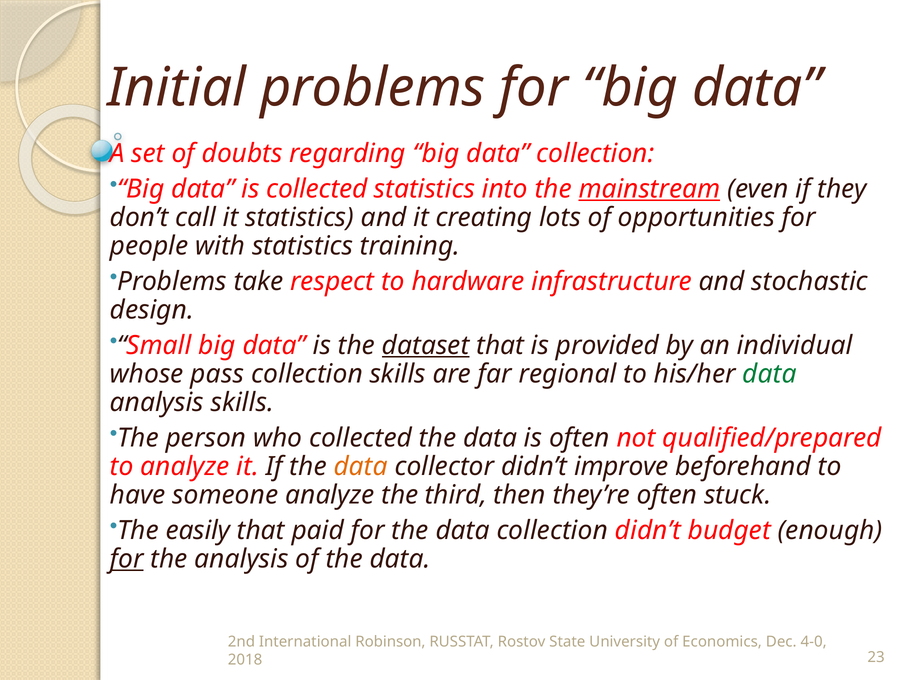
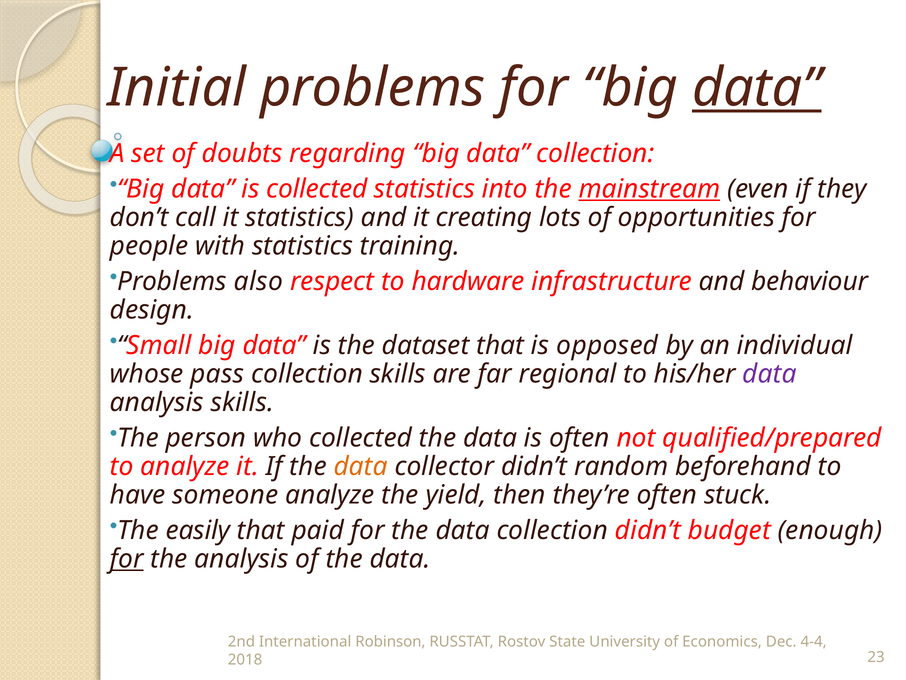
data at (757, 88) underline: none -> present
take: take -> also
stochastic: stochastic -> behaviour
dataset underline: present -> none
provided: provided -> opposed
data at (770, 374) colour: green -> purple
improve: improve -> random
third: third -> yield
4-0: 4-0 -> 4-4
